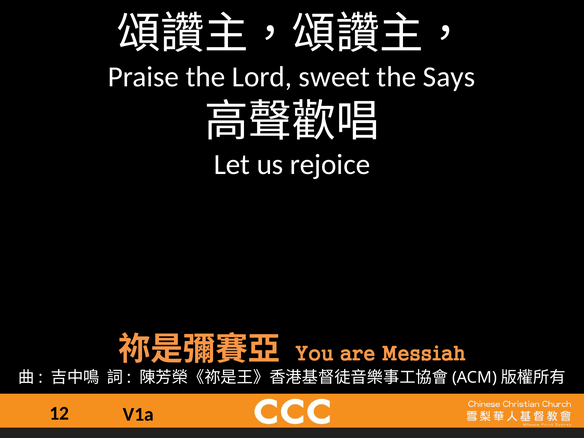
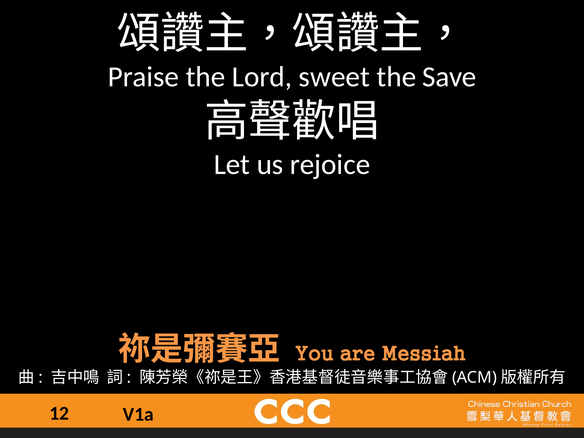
Says: Says -> Save
